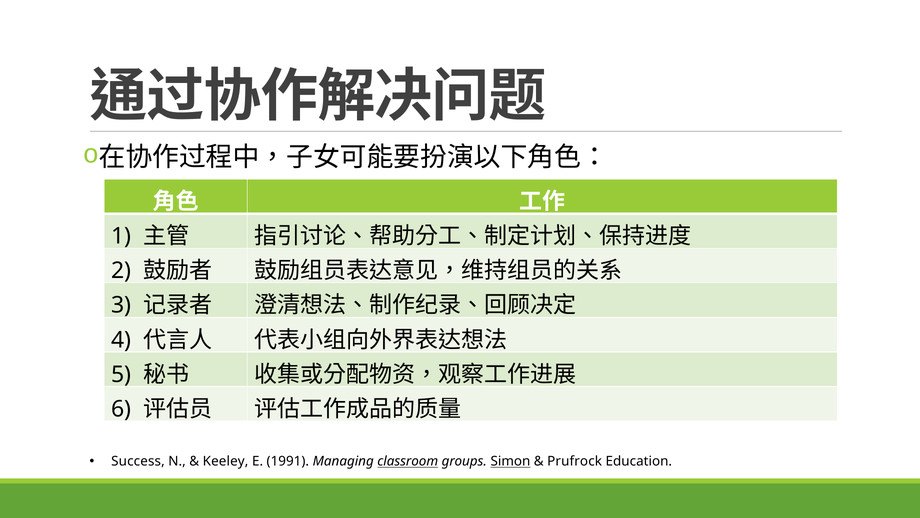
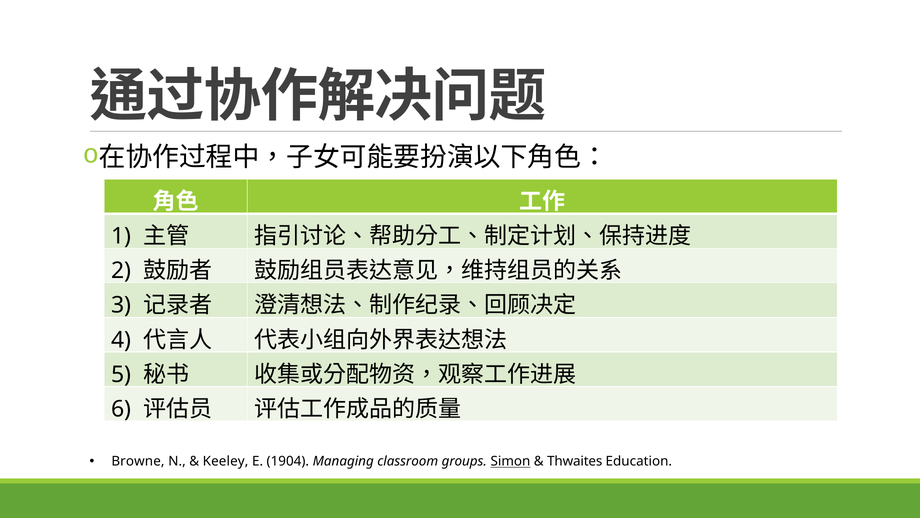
Success: Success -> Browne
1991: 1991 -> 1904
classroom underline: present -> none
Prufrock: Prufrock -> Thwaites
